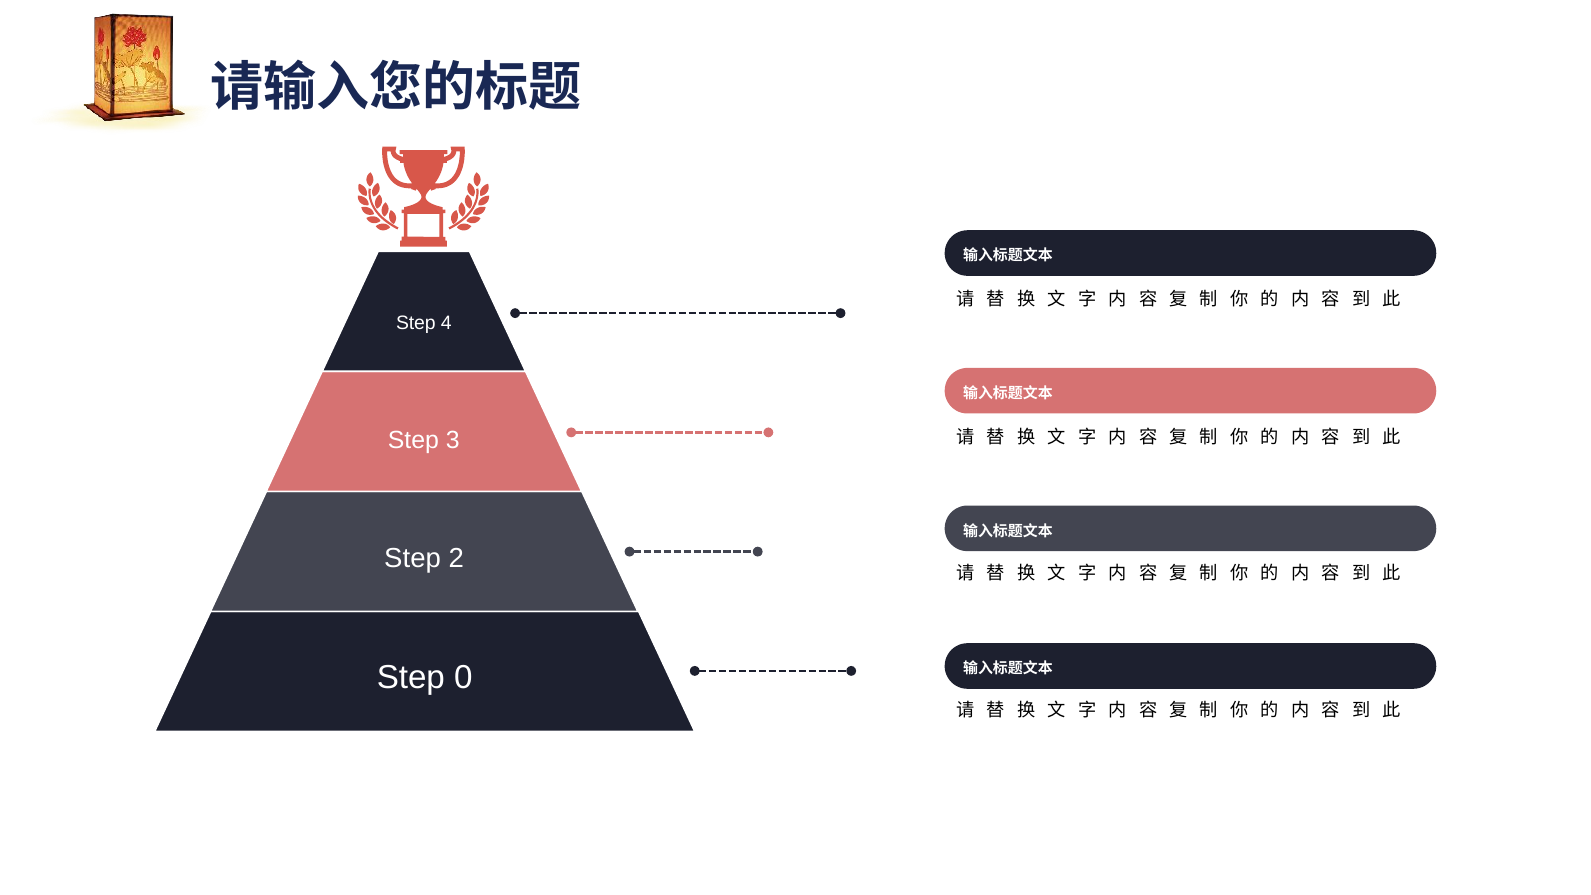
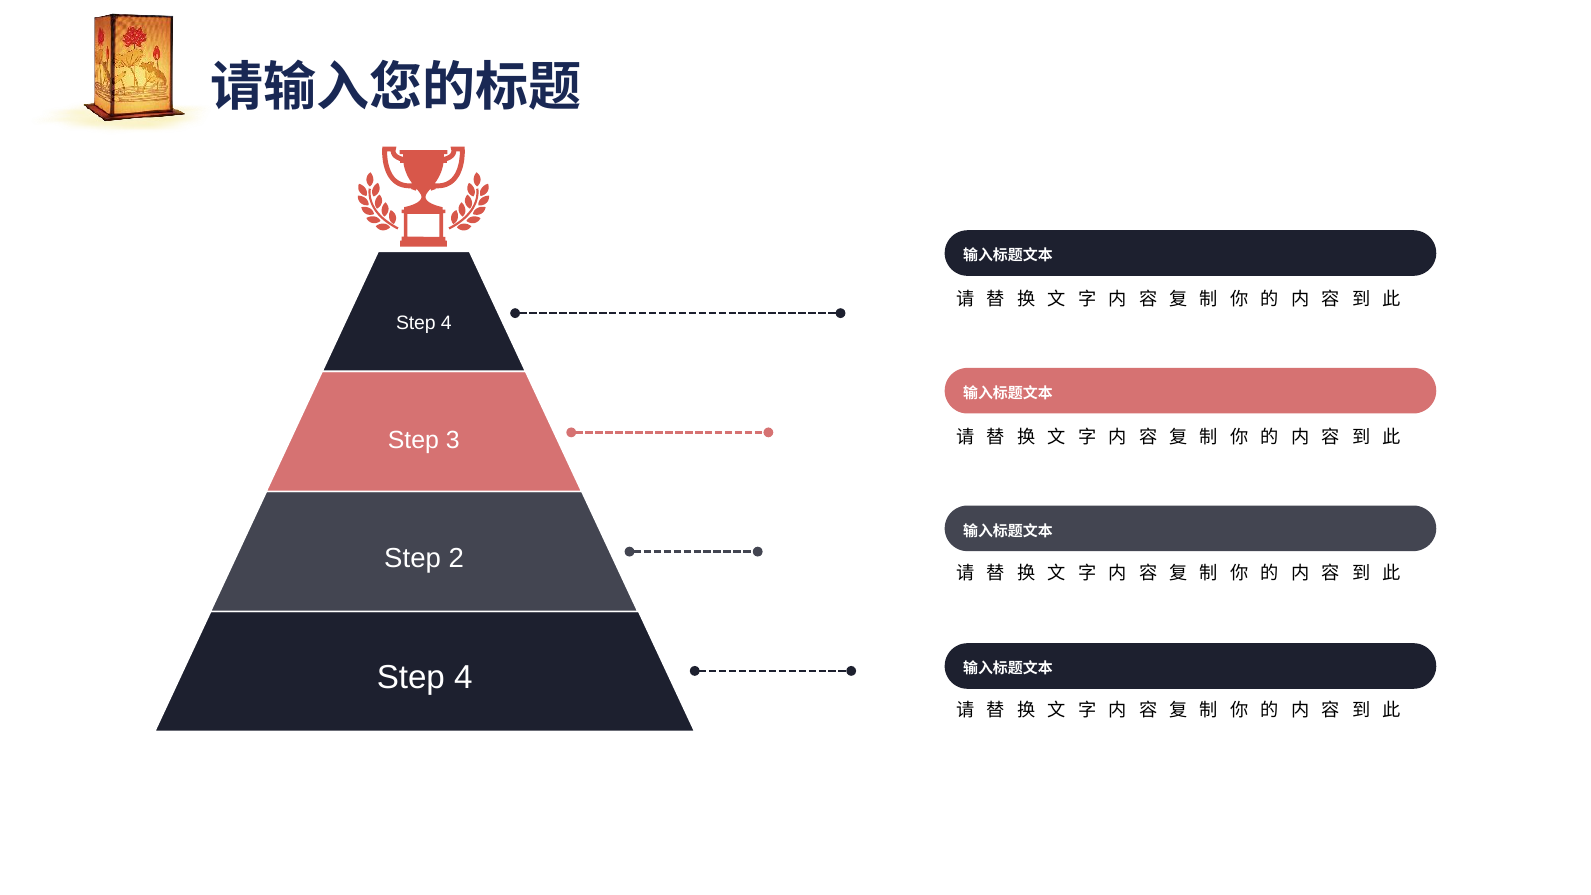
0 at (463, 678): 0 -> 4
